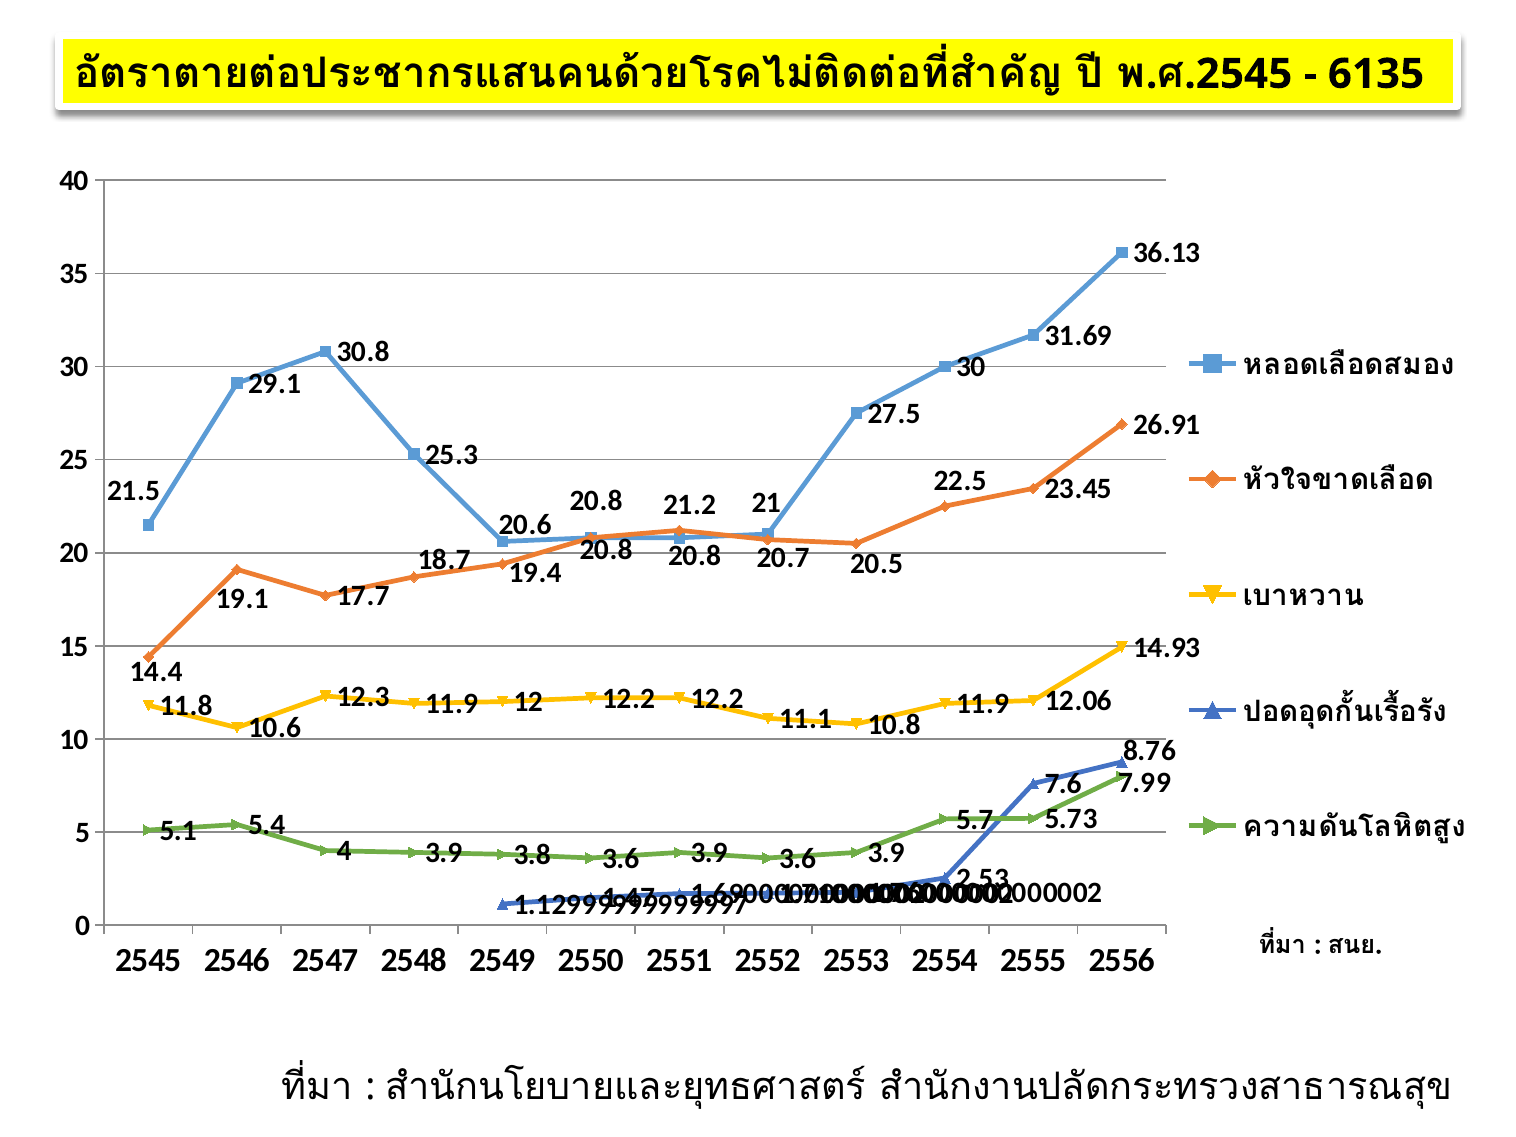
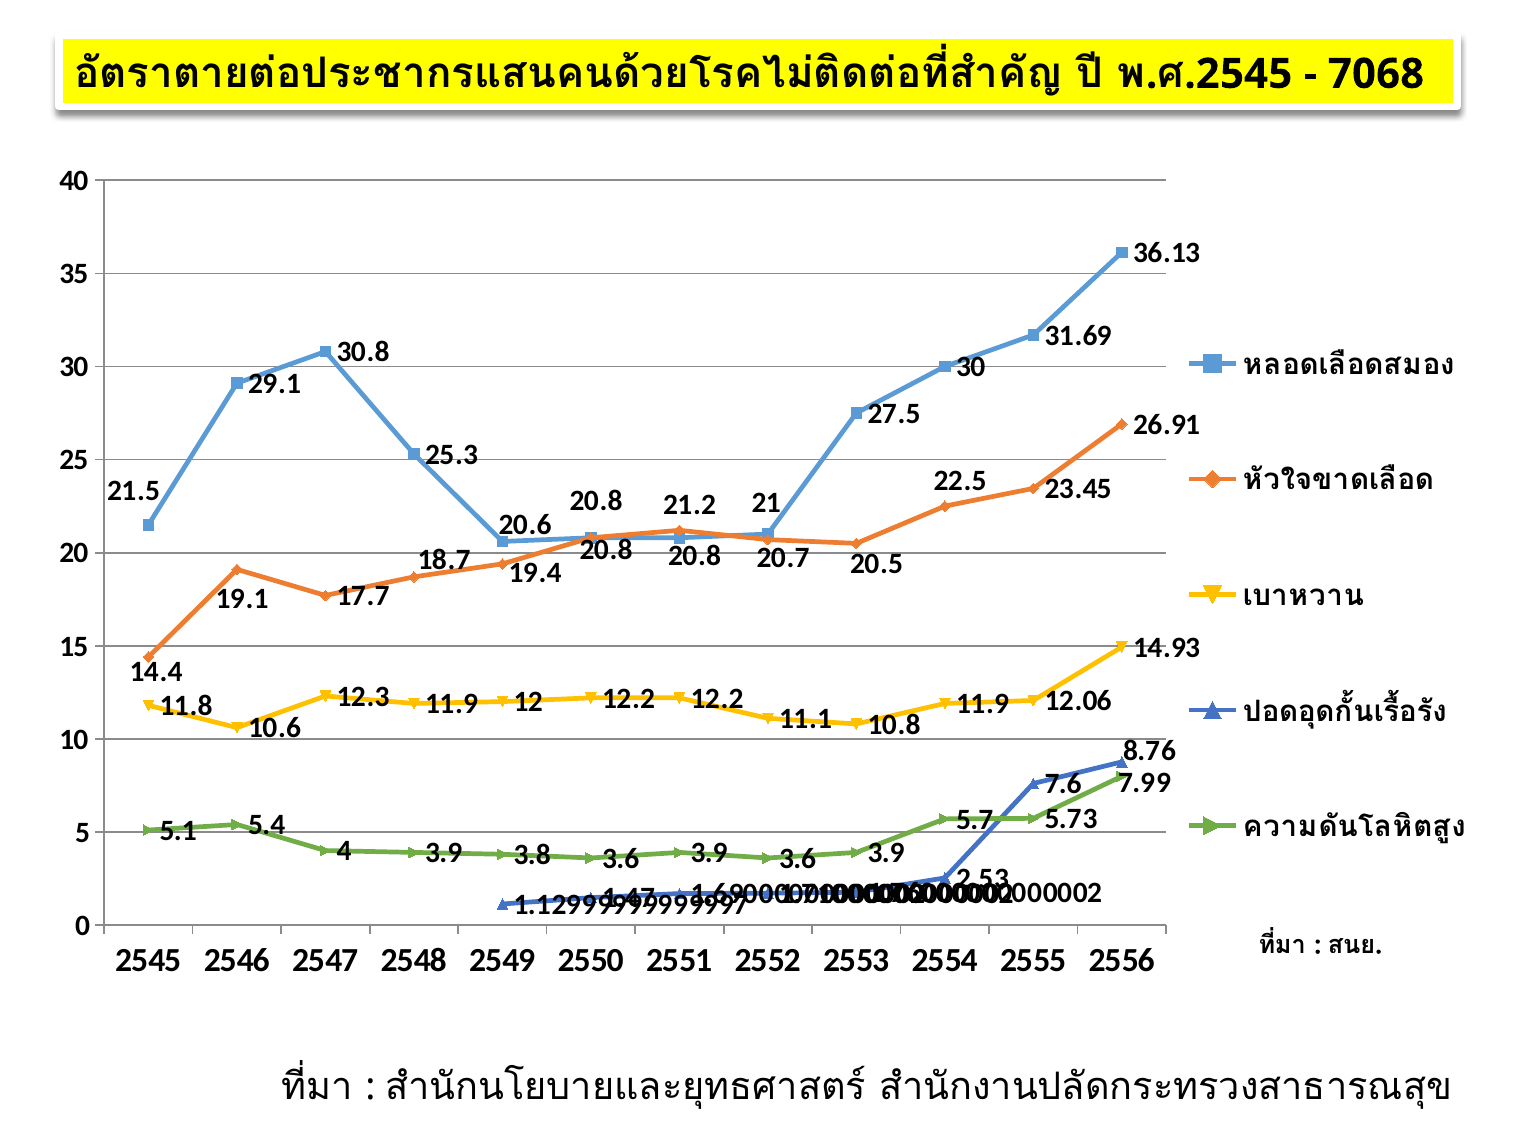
6135: 6135 -> 7068
